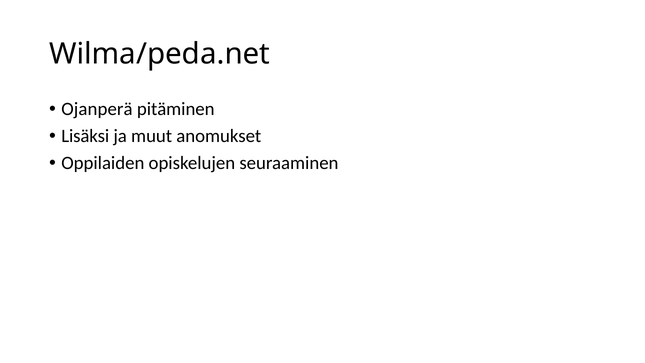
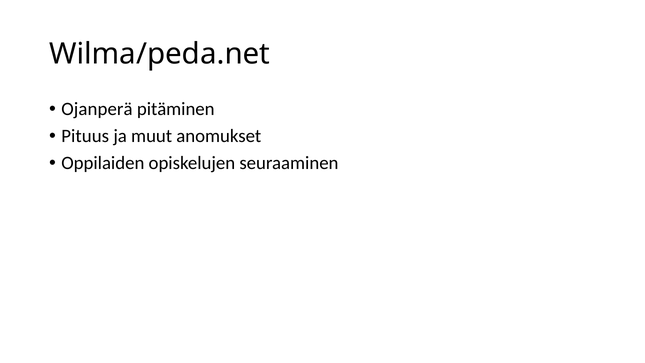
Lisäksi: Lisäksi -> Pituus
